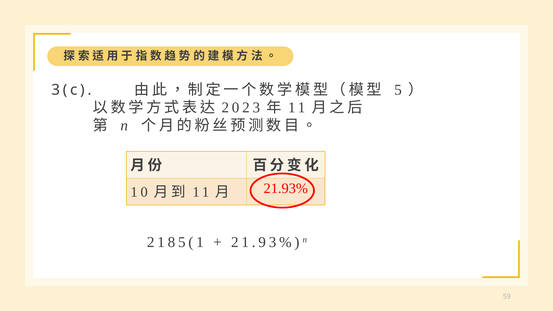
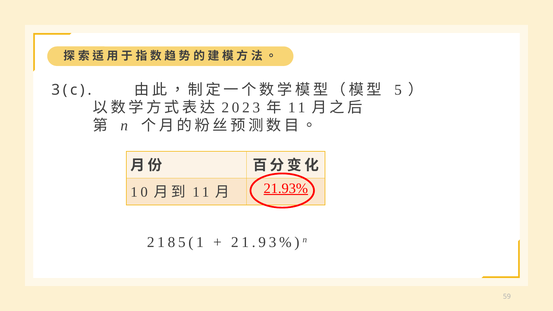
21.93% underline: none -> present
